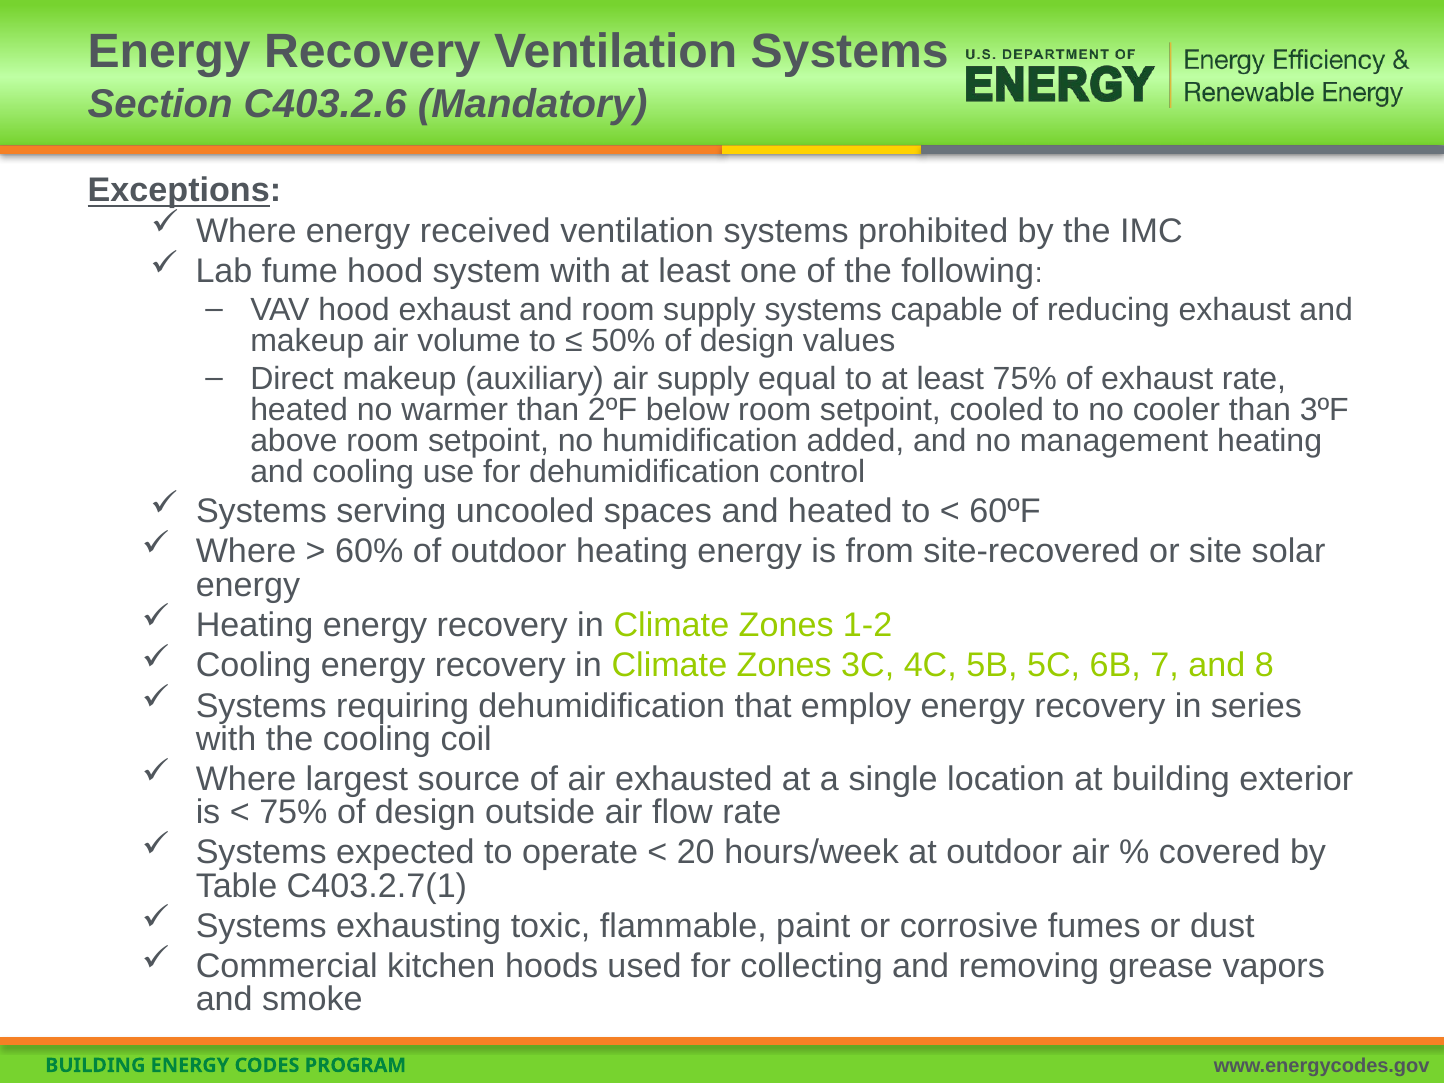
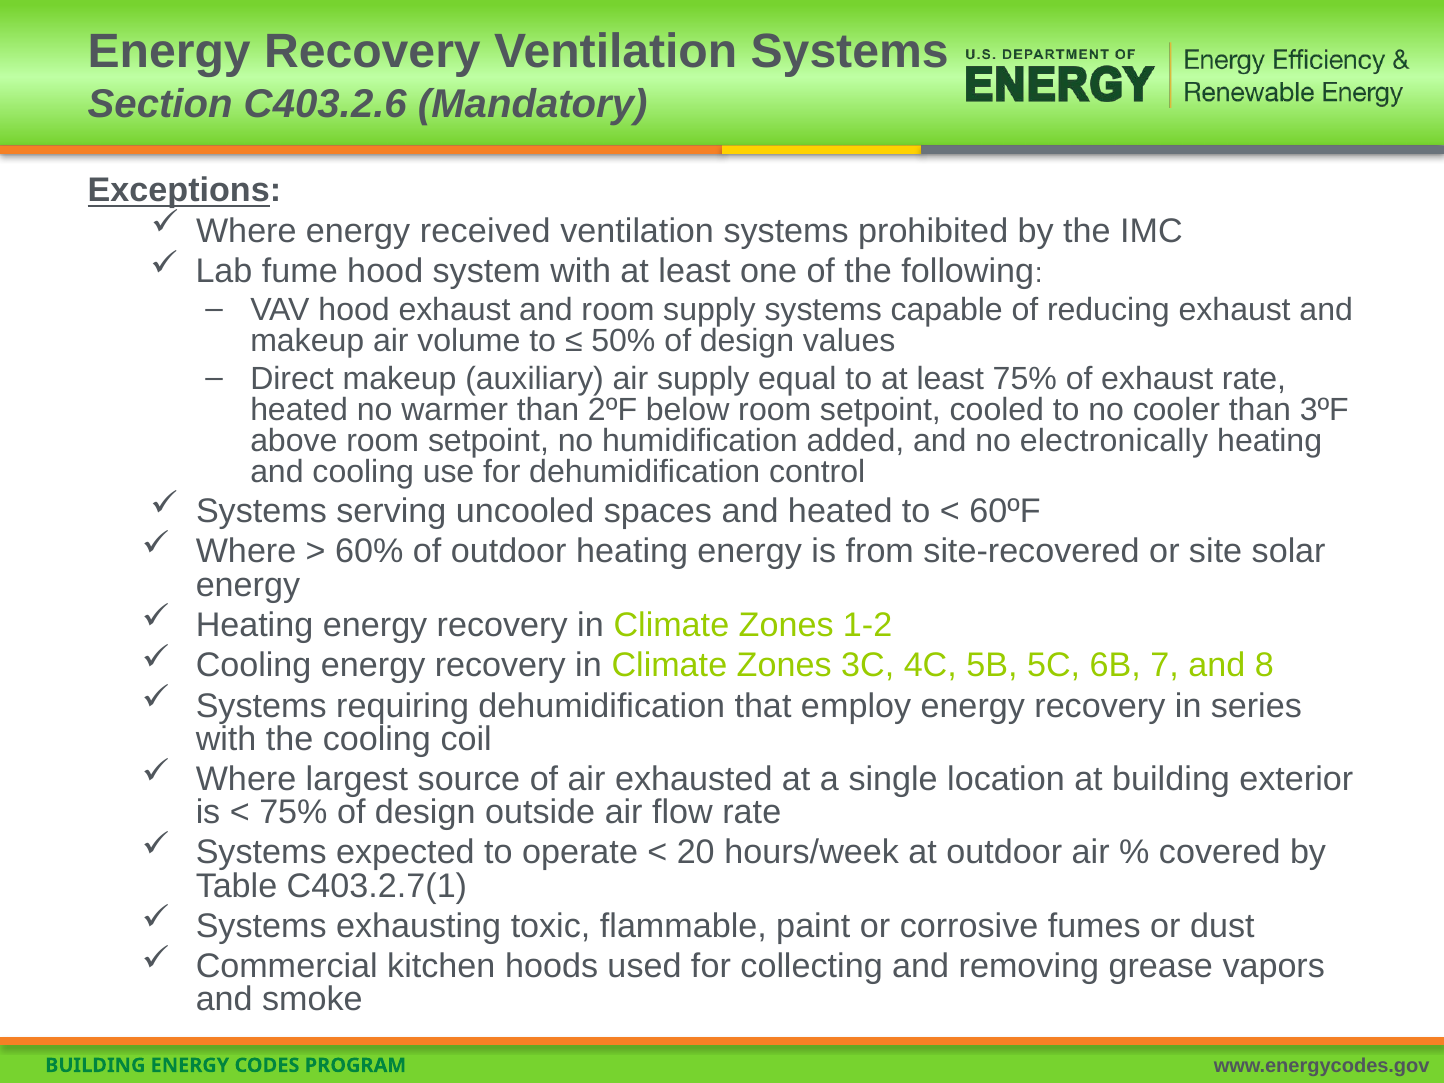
management: management -> electronically
